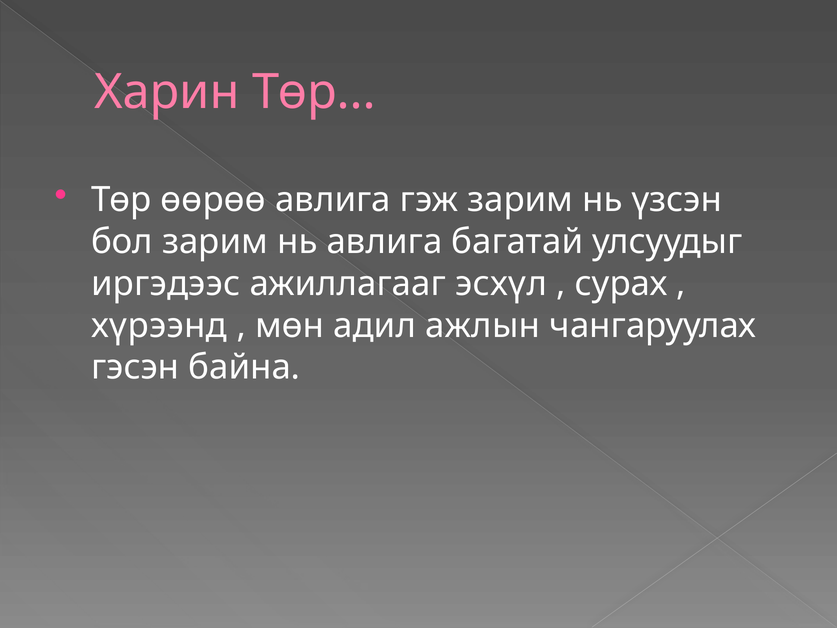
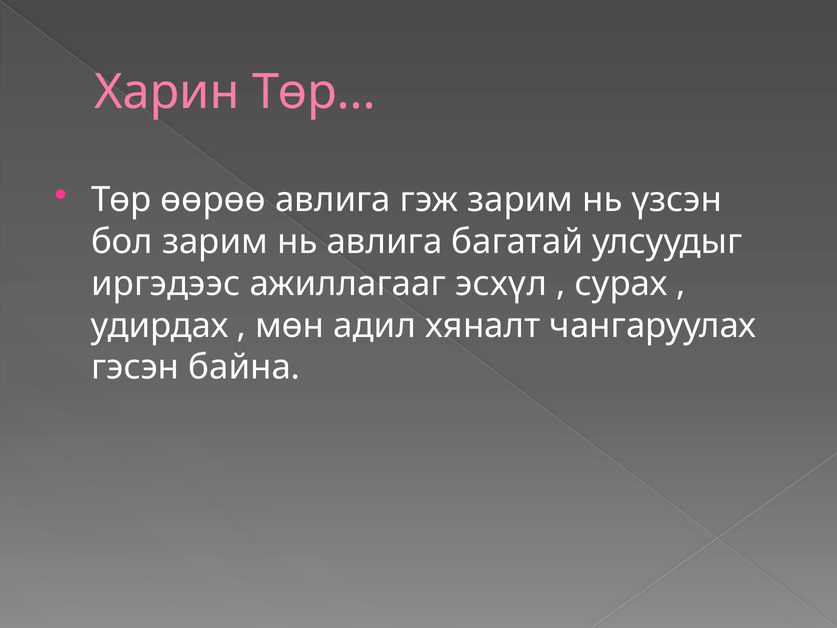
хүрээнд: хүрээнд -> удирдах
ажлын: ажлын -> хяналт
